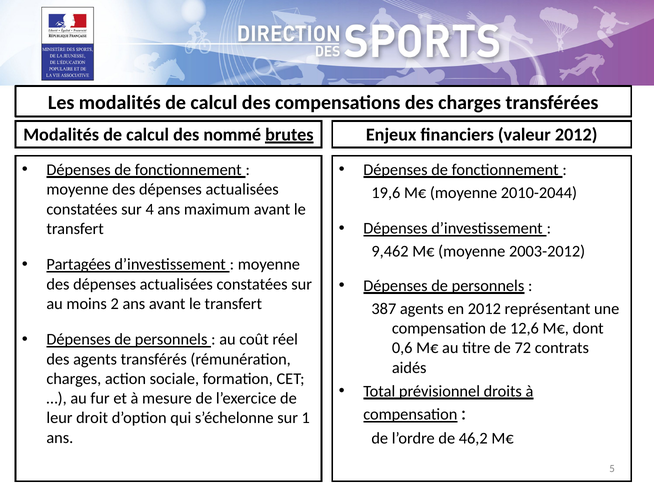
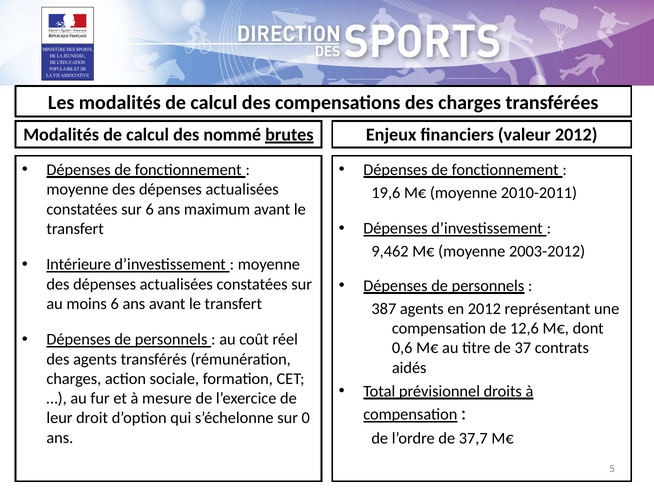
2010-2044: 2010-2044 -> 2010-2011
sur 4: 4 -> 6
Partagées: Partagées -> Intérieure
moins 2: 2 -> 6
72: 72 -> 37
1: 1 -> 0
46,2: 46,2 -> 37,7
